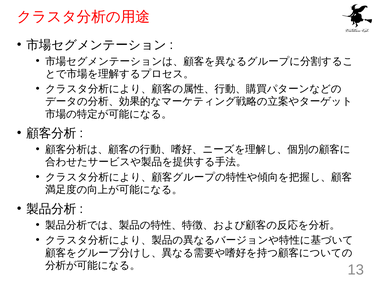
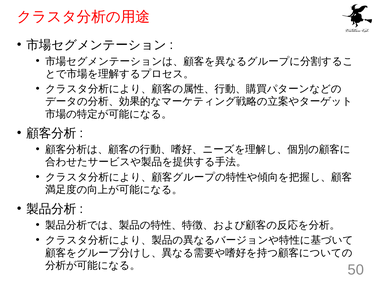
13: 13 -> 50
